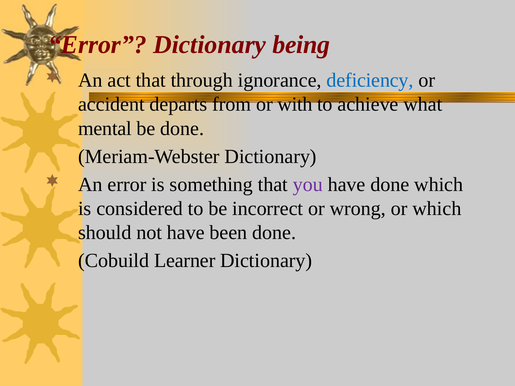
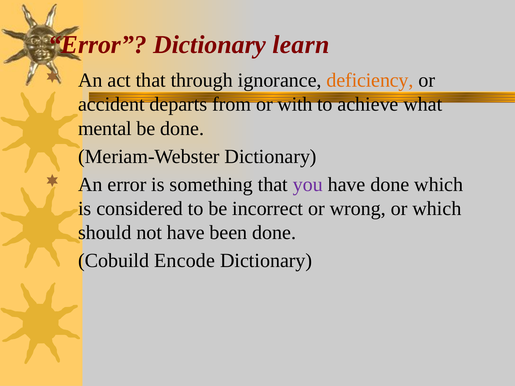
being: being -> learn
deficiency colour: blue -> orange
Learner: Learner -> Encode
